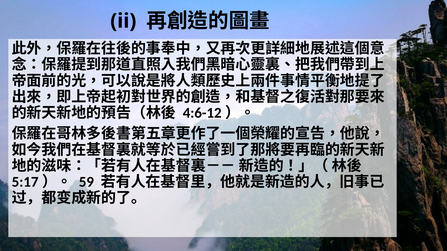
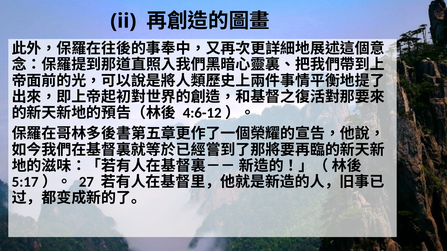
59: 59 -> 27
